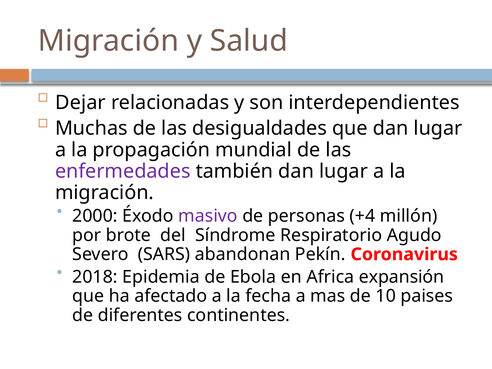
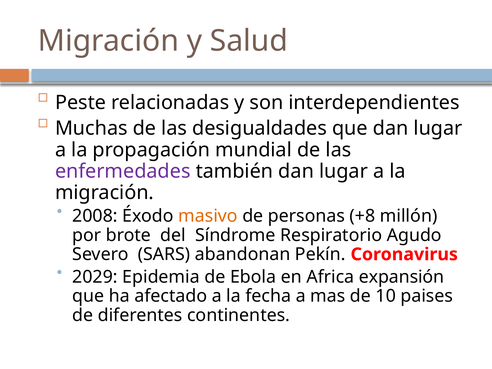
Dejar: Dejar -> Peste
2000: 2000 -> 2008
masivo colour: purple -> orange
+4: +4 -> +8
2018: 2018 -> 2029
